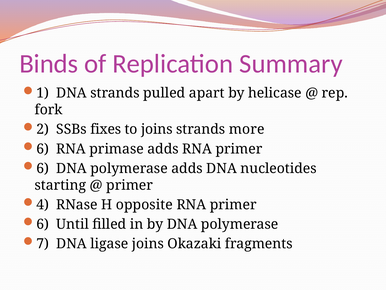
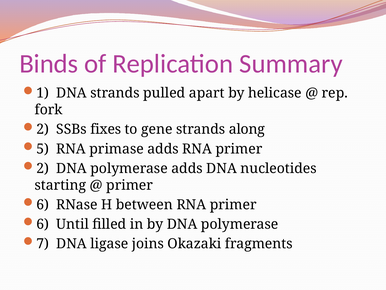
to joins: joins -> gene
more: more -> along
6 at (43, 149): 6 -> 5
6 at (43, 168): 6 -> 2
4 at (43, 204): 4 -> 6
opposite: opposite -> between
